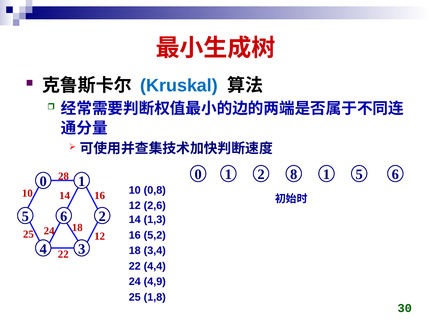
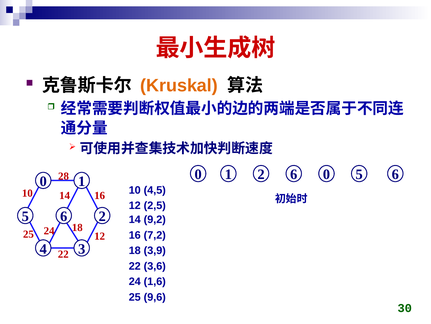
Kruskal colour: blue -> orange
1 8: 8 -> 6
0 1: 1 -> 0
0,8: 0,8 -> 4,5
2,6: 2,6 -> 2,5
1,3: 1,3 -> 9,2
5,2: 5,2 -> 7,2
3,4: 3,4 -> 3,9
4,4: 4,4 -> 3,6
4,9: 4,9 -> 1,6
1,8: 1,8 -> 9,6
